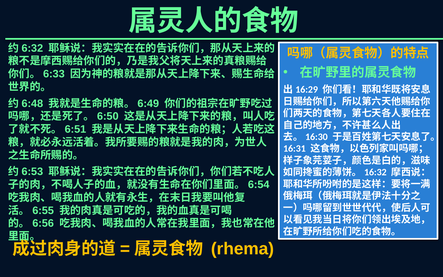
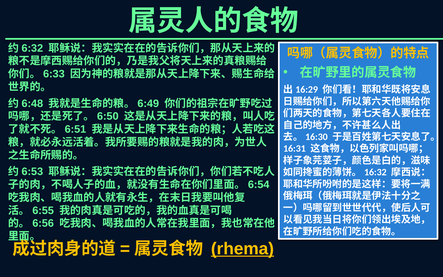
rhema underline: none -> present
